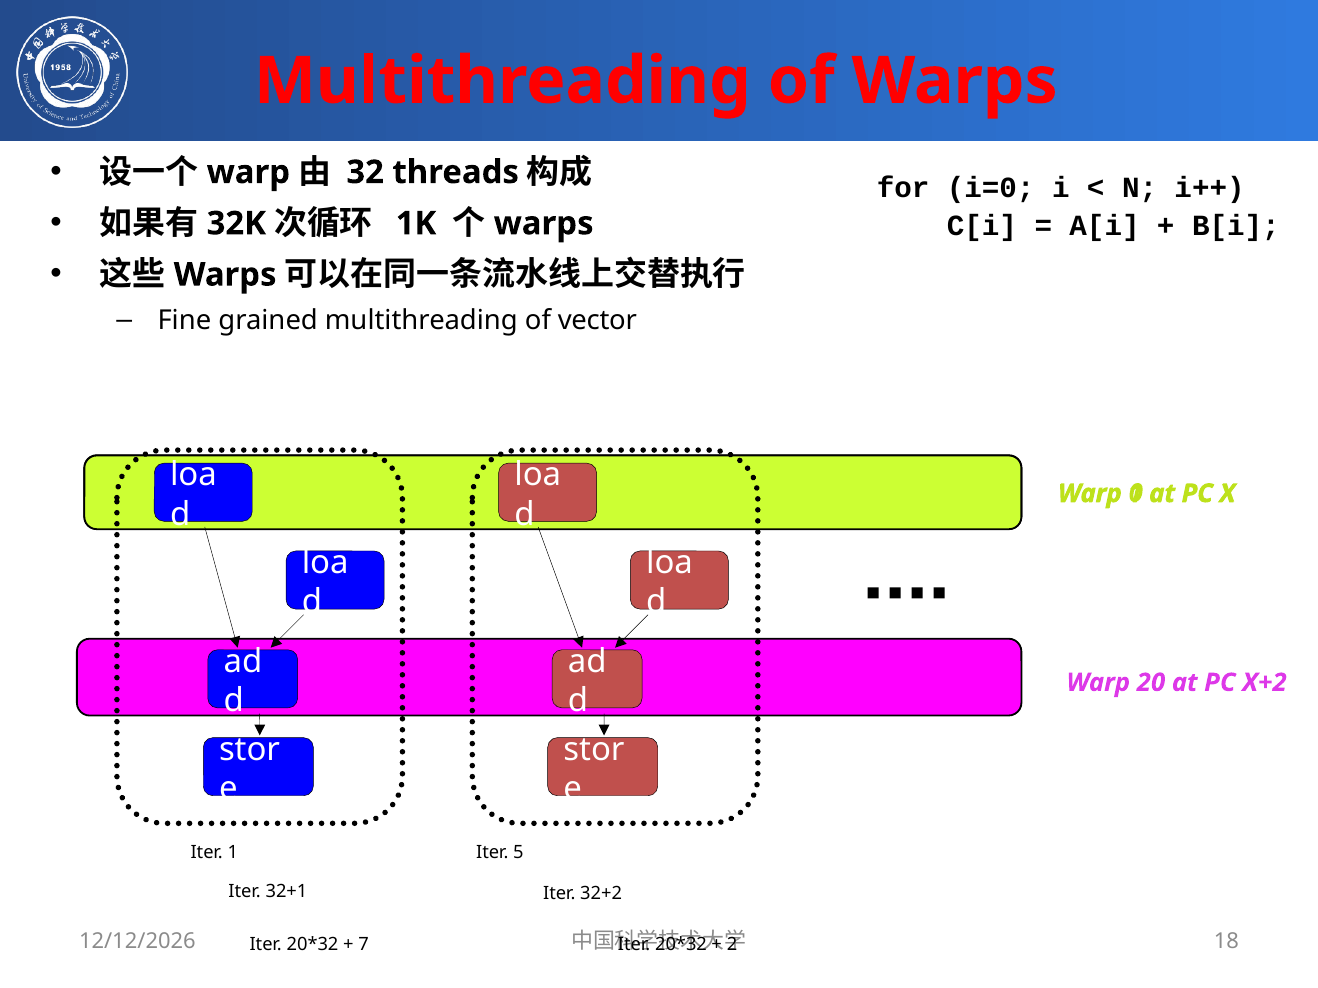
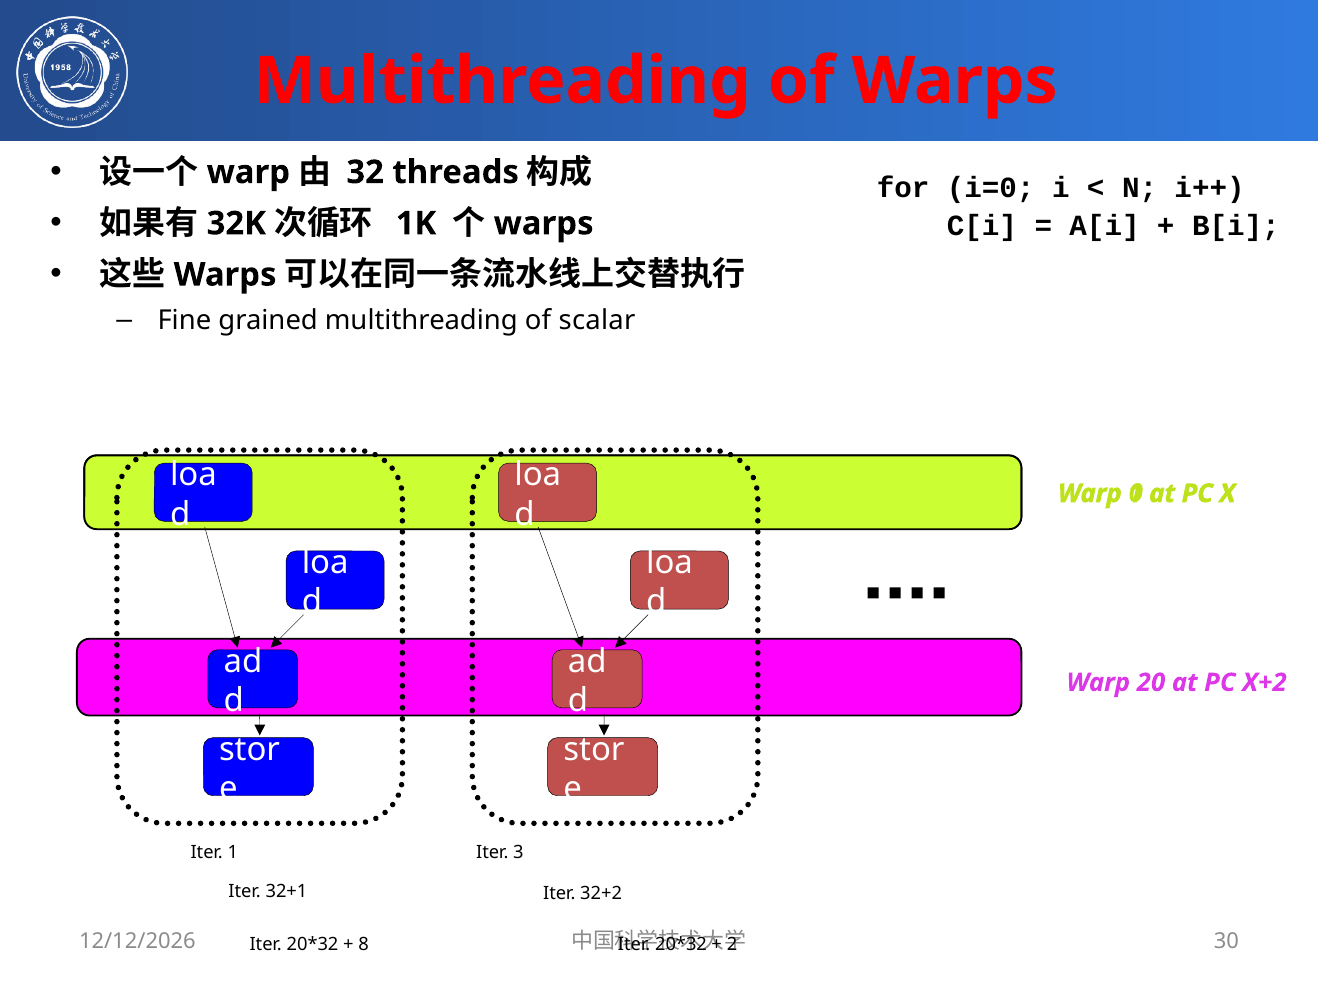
vector: vector -> scalar
5: 5 -> 3
18: 18 -> 30
7: 7 -> 8
